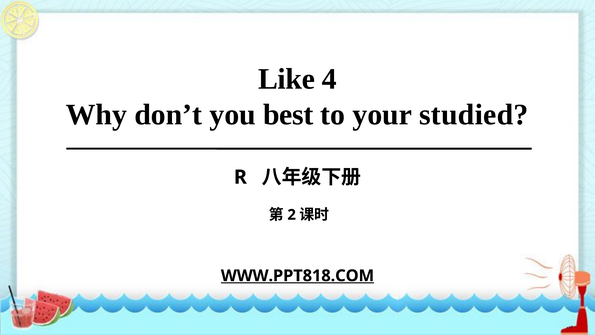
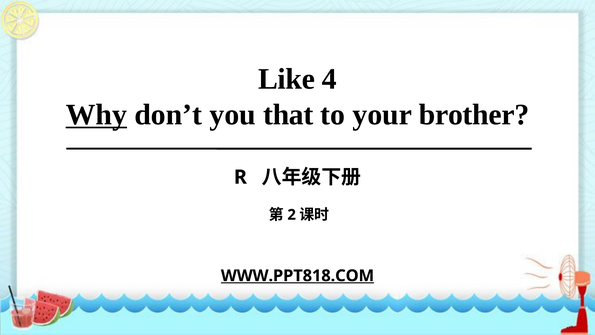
Why underline: none -> present
best: best -> that
studied: studied -> brother
